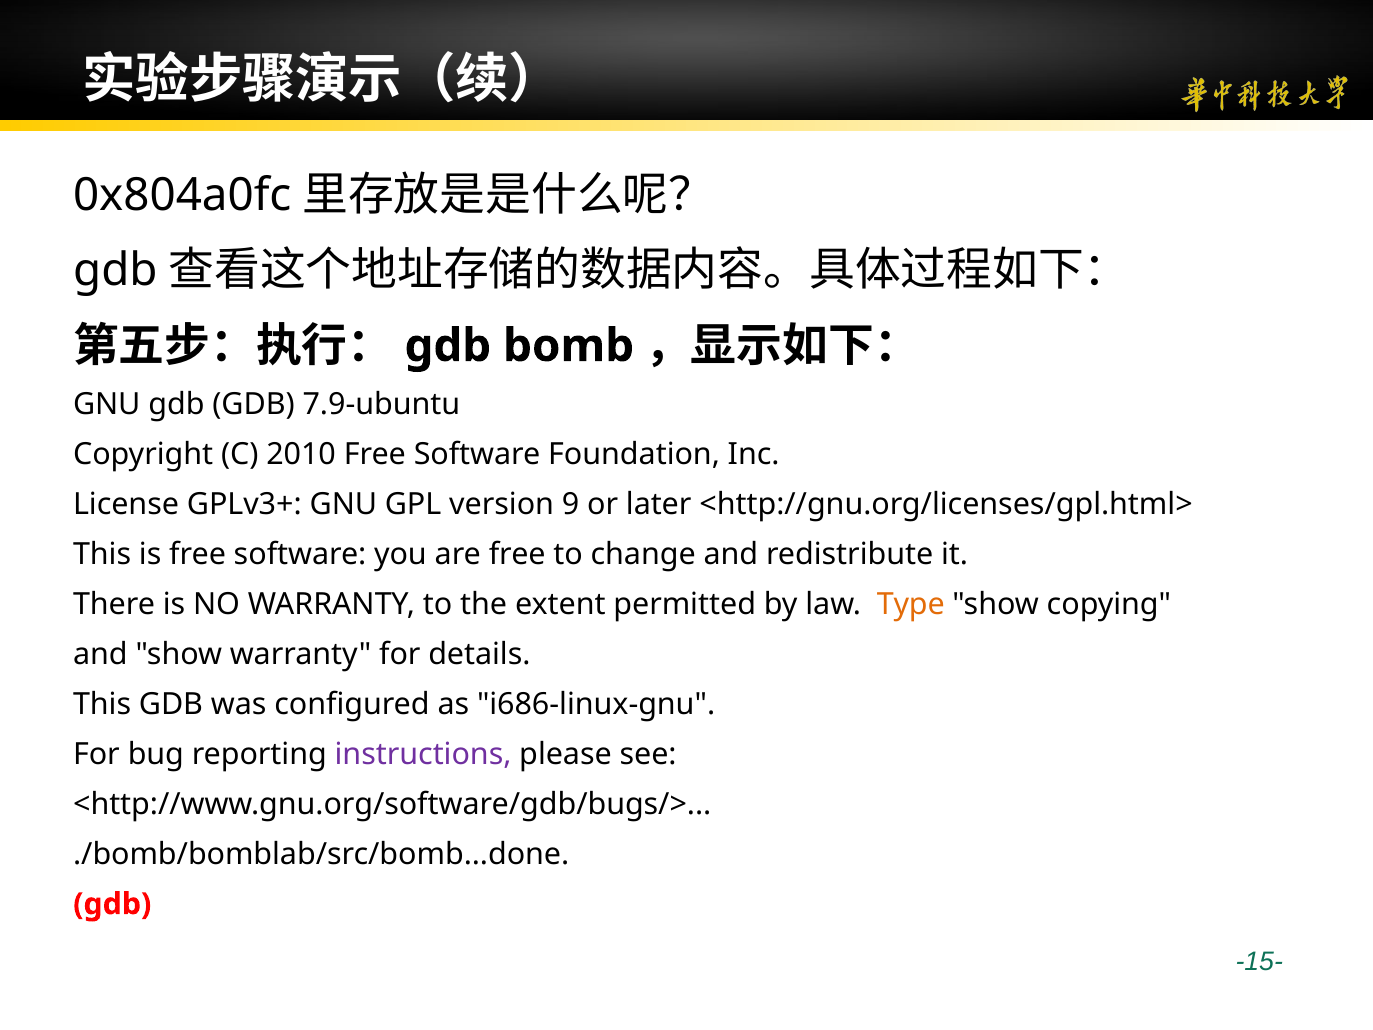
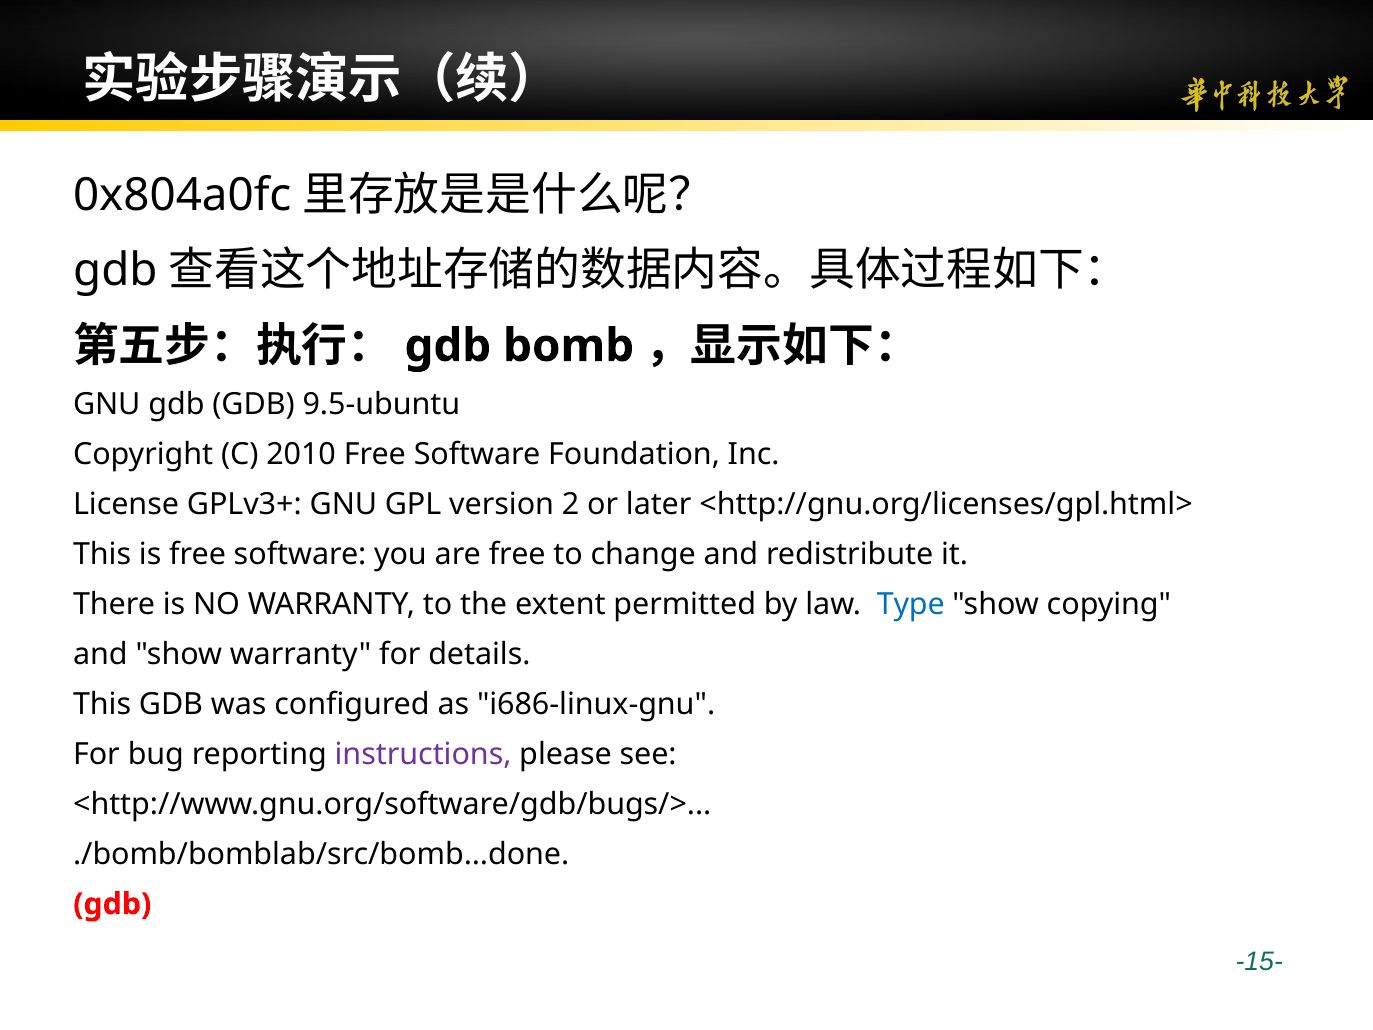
7.9-ubuntu: 7.9-ubuntu -> 9.5-ubuntu
9: 9 -> 2
Type colour: orange -> blue
